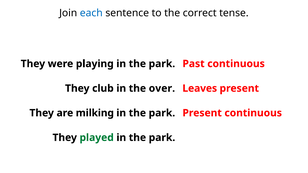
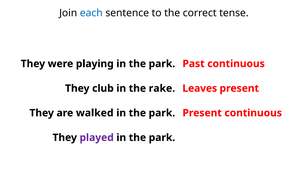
over: over -> rake
milking: milking -> walked
played colour: green -> purple
